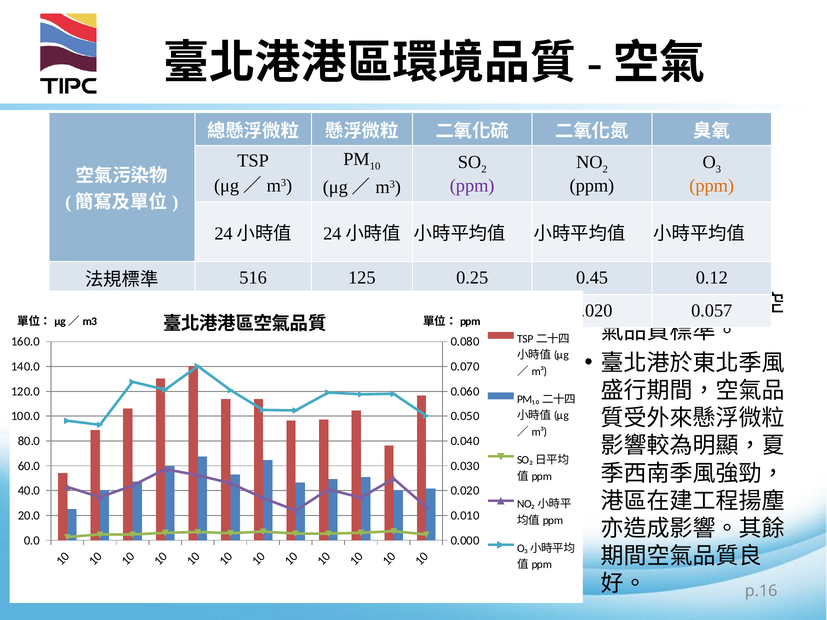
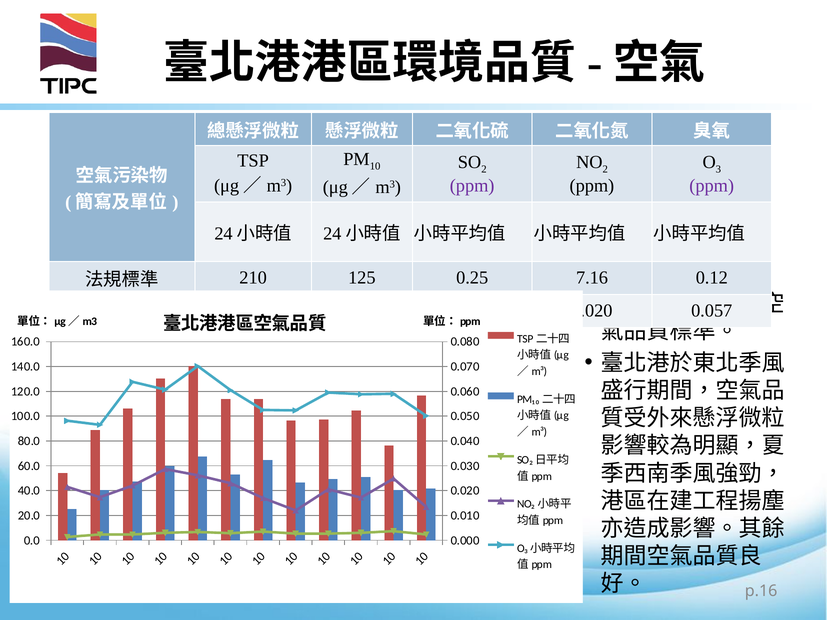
ppm at (712, 186) colour: orange -> purple
516: 516 -> 210
0.45: 0.45 -> 7.16
